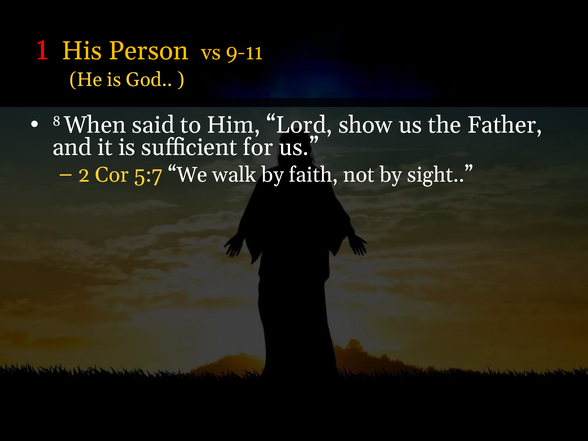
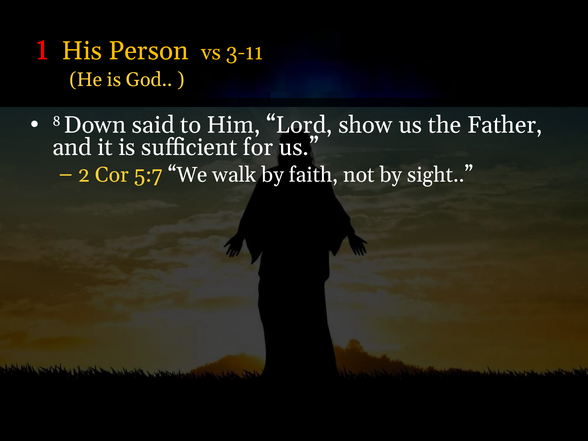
9-11: 9-11 -> 3-11
When: When -> Down
